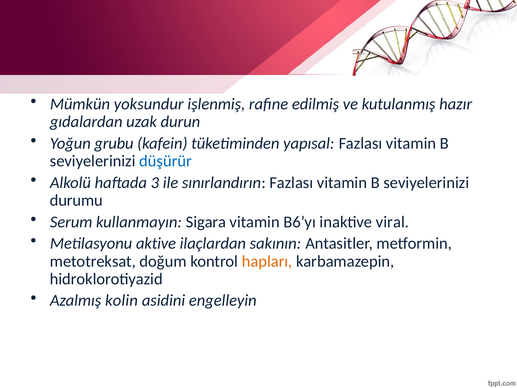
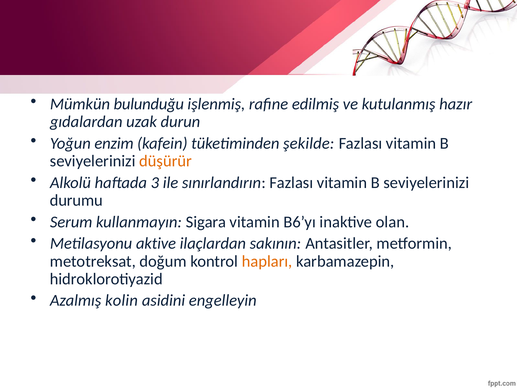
yoksundur: yoksundur -> bulunduğu
grubu: grubu -> enzim
yapısal: yapısal -> şekilde
düşürür colour: blue -> orange
viral: viral -> olan
